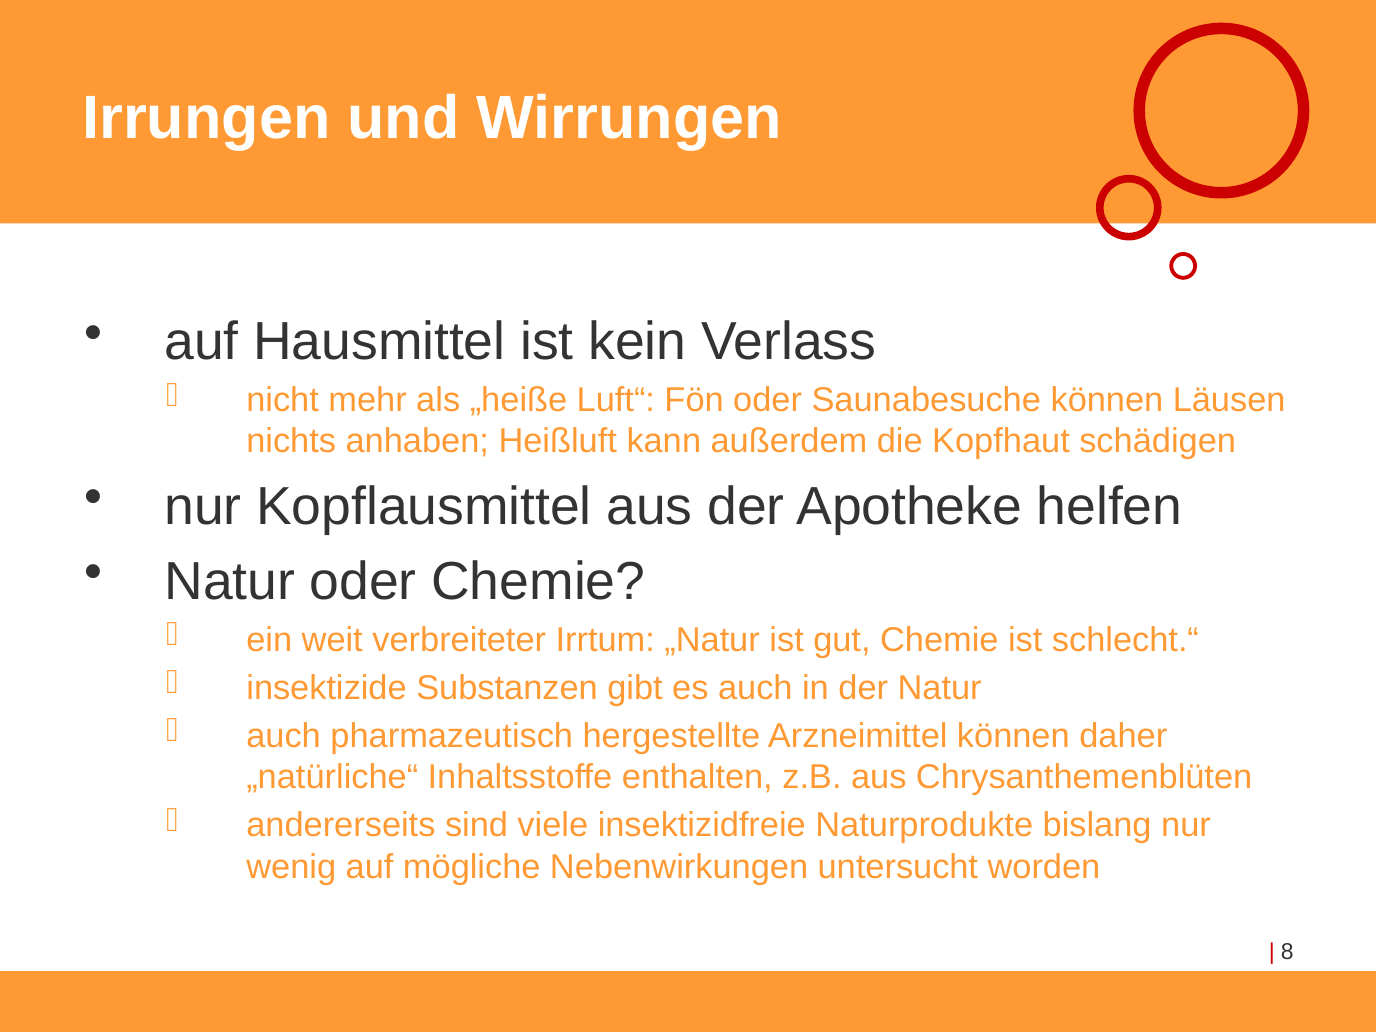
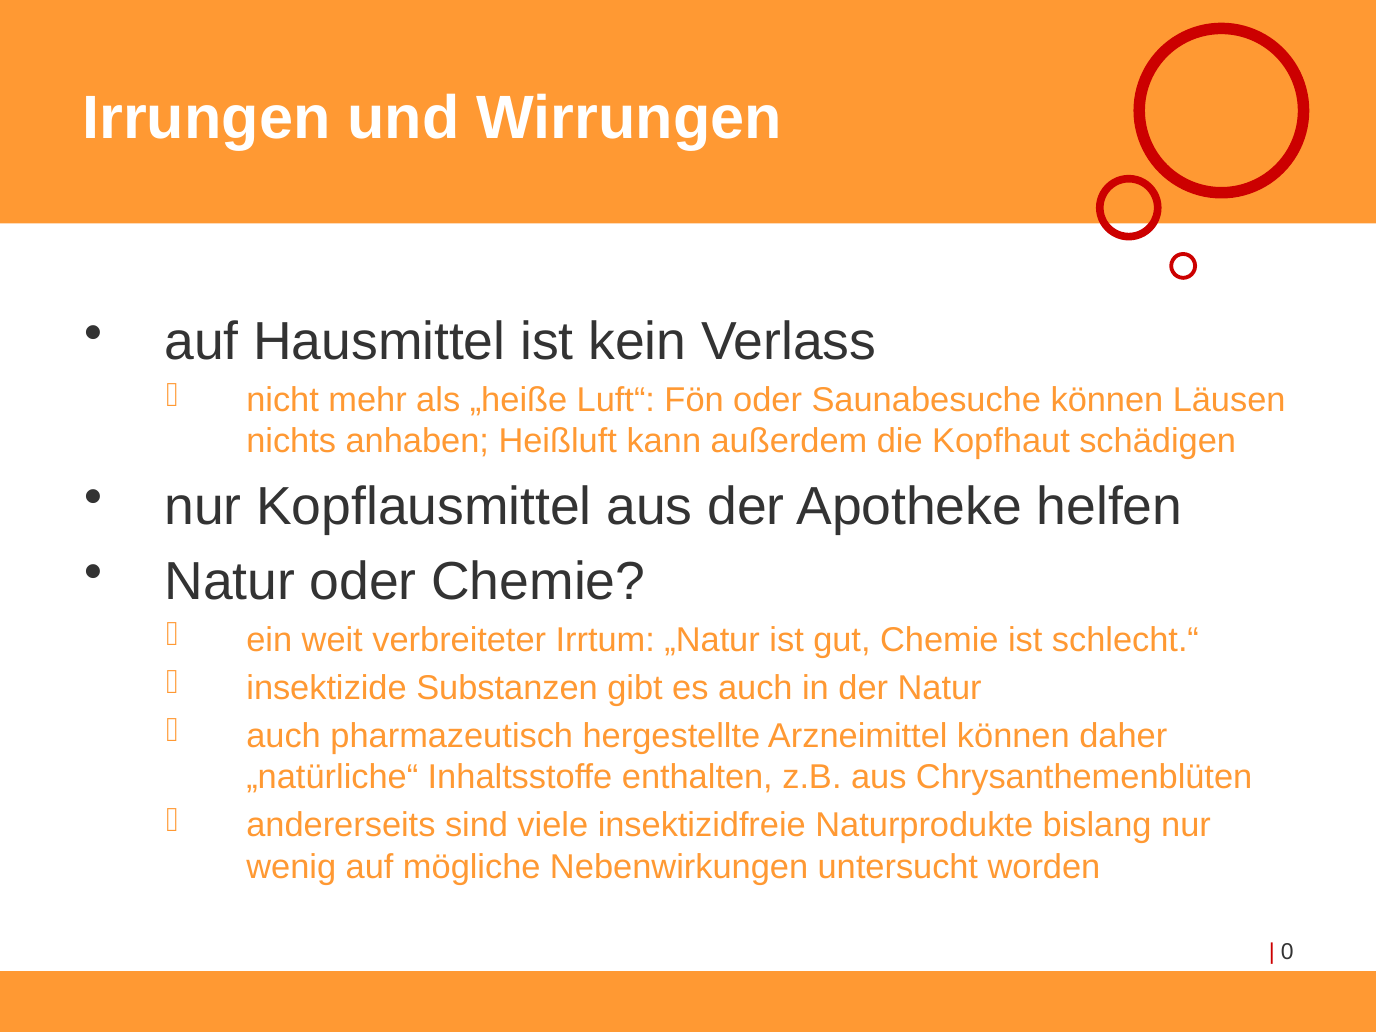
8: 8 -> 0
